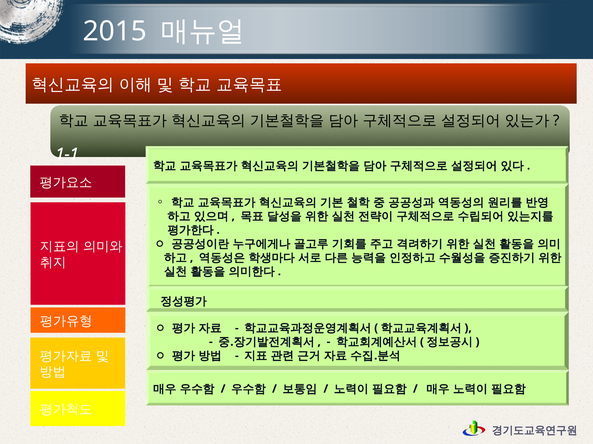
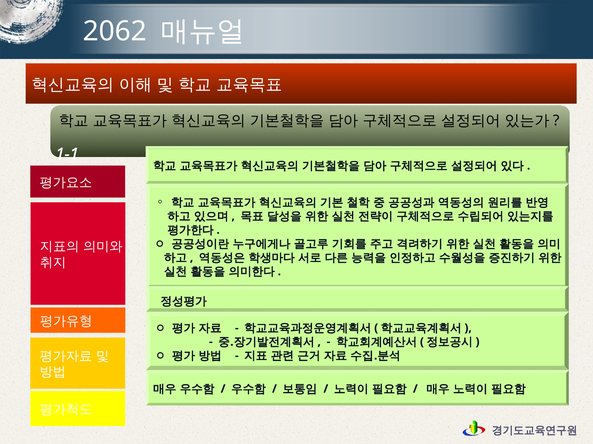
2015: 2015 -> 2062
